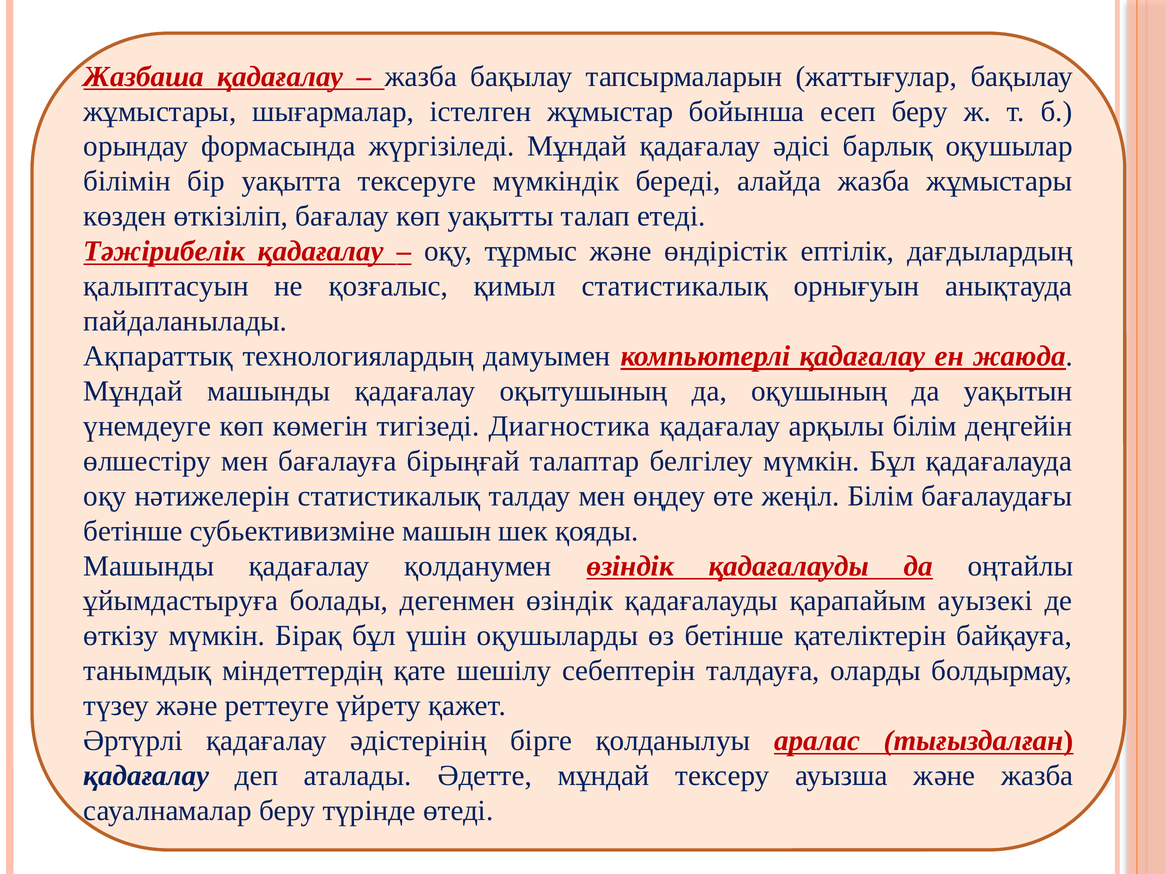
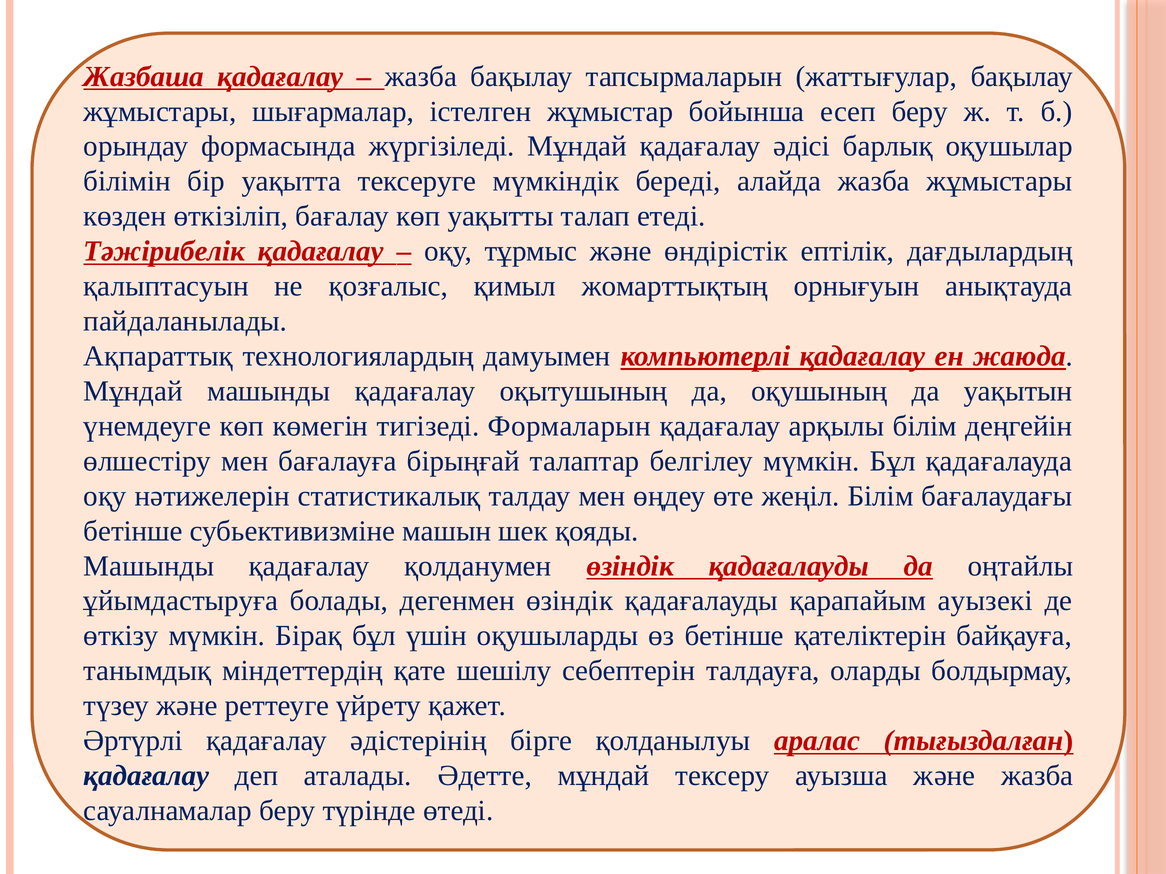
қимыл статистикалық: статистикалық -> жомарттықтың
Диагностика: Диагностика -> Формаларын
